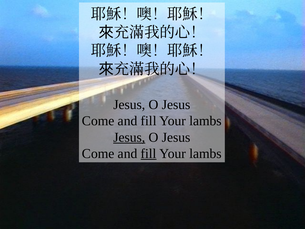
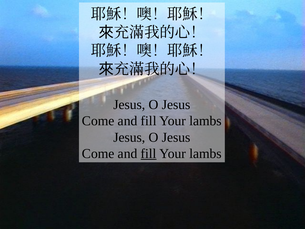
Jesus at (129, 137) underline: present -> none
